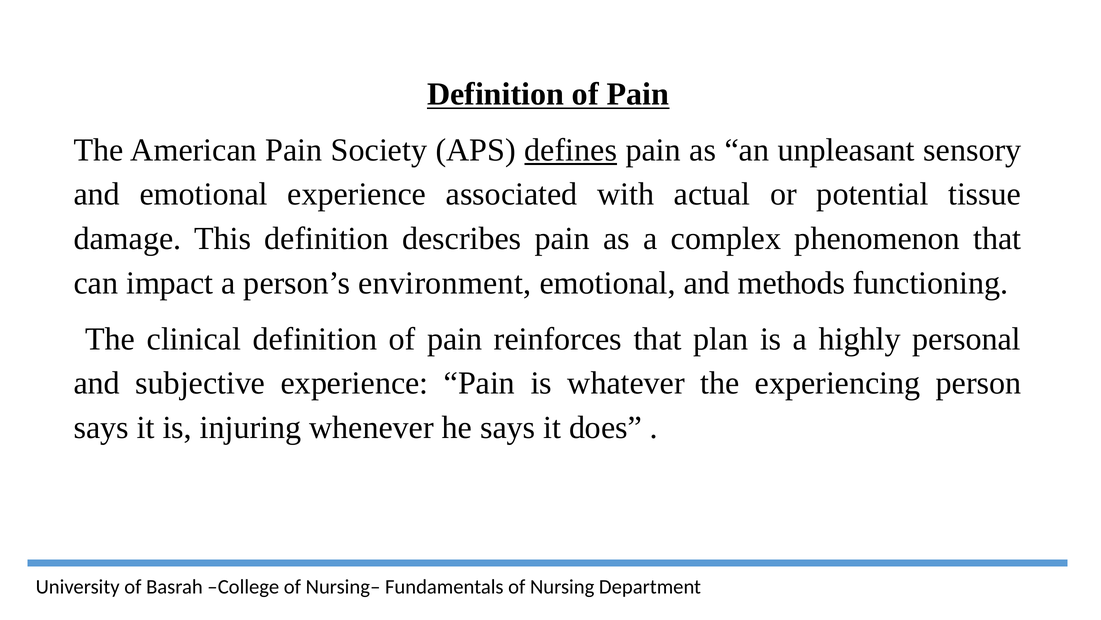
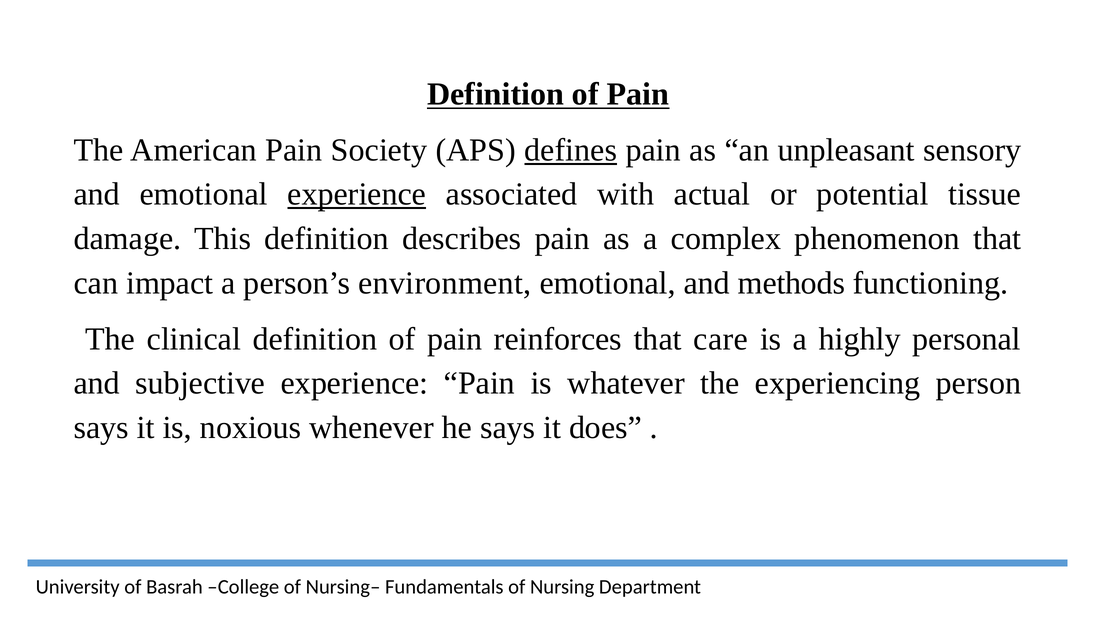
experience at (357, 194) underline: none -> present
plan: plan -> care
injuring: injuring -> noxious
